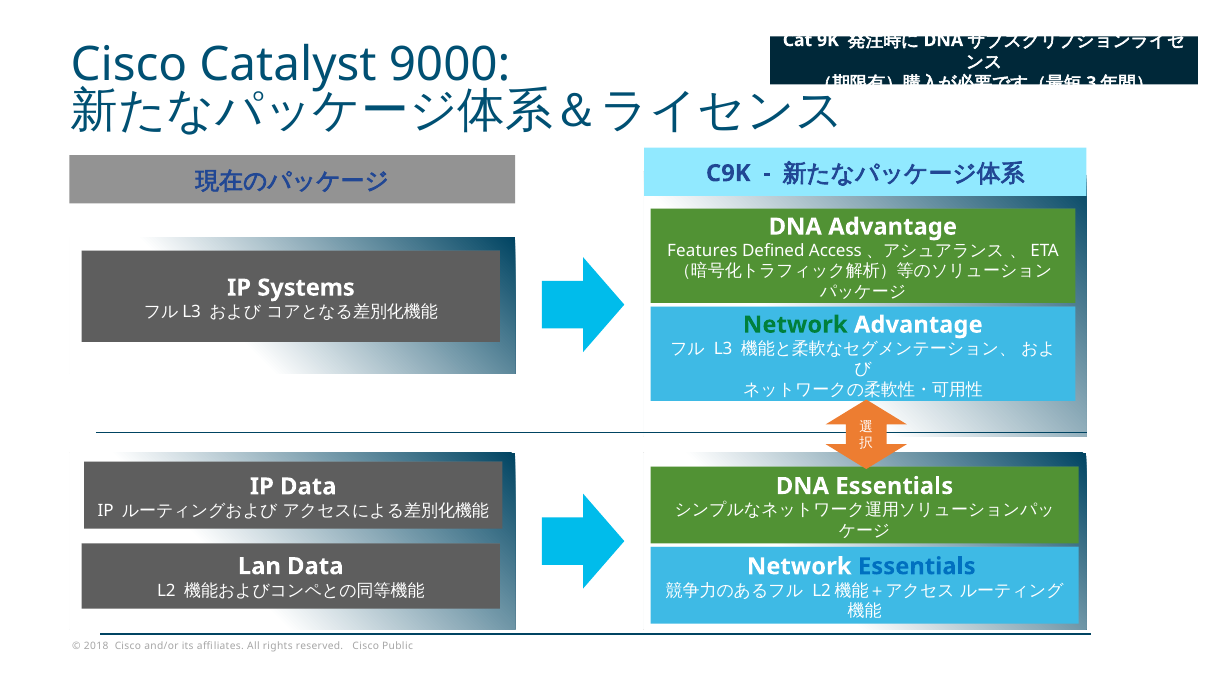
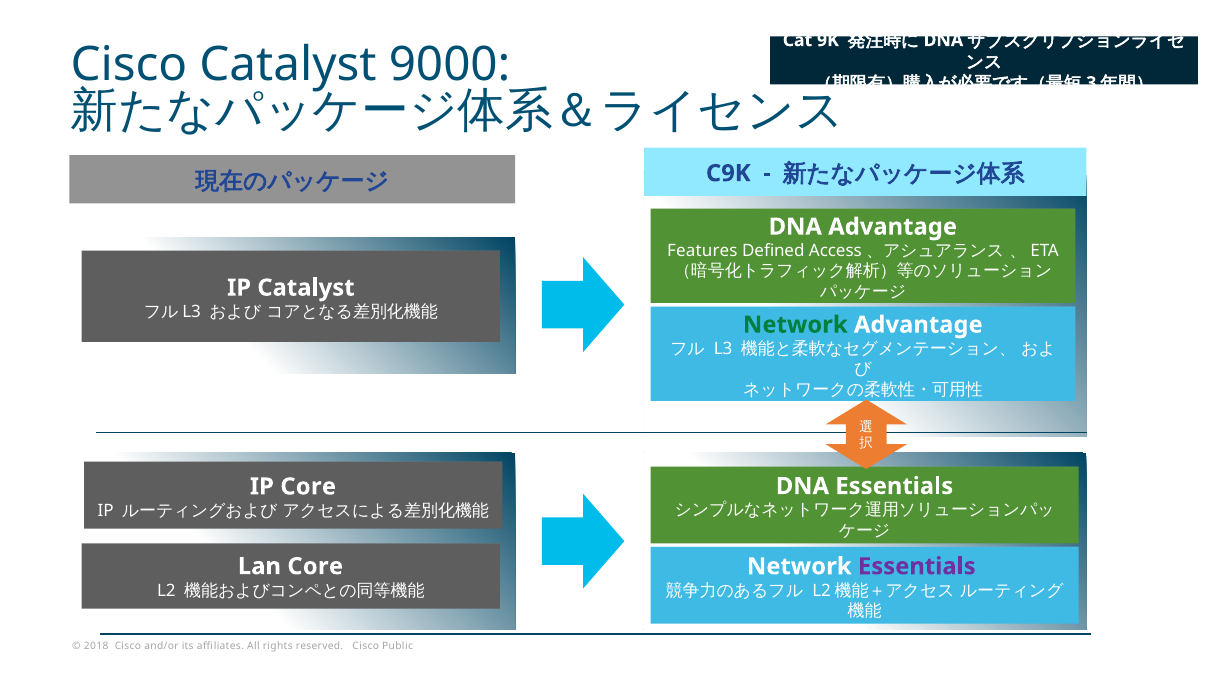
IP Systems: Systems -> Catalyst
IP Data: Data -> Core
Lan Data: Data -> Core
Essentials at (917, 566) colour: blue -> purple
